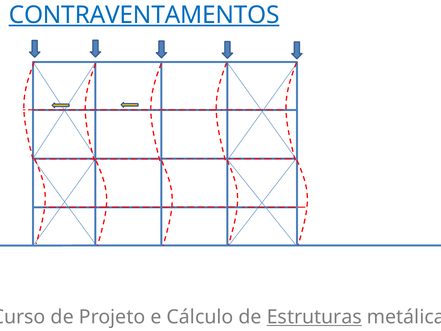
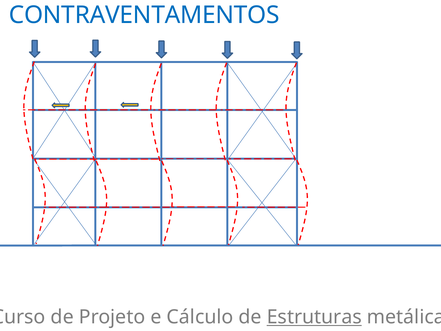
CONTRAVENTAMENTOS underline: present -> none
